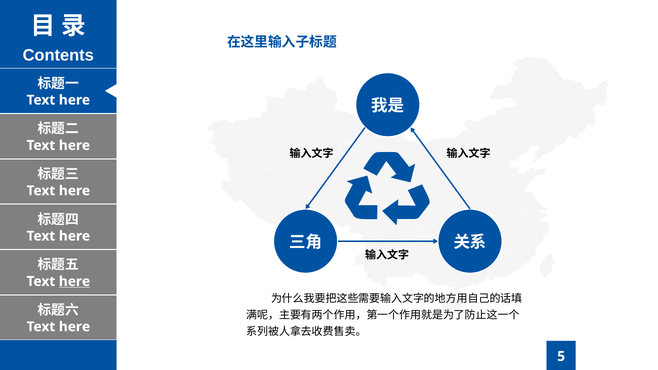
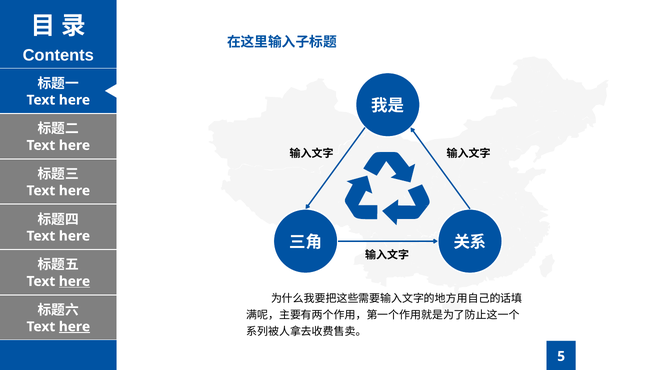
here at (74, 327) underline: none -> present
